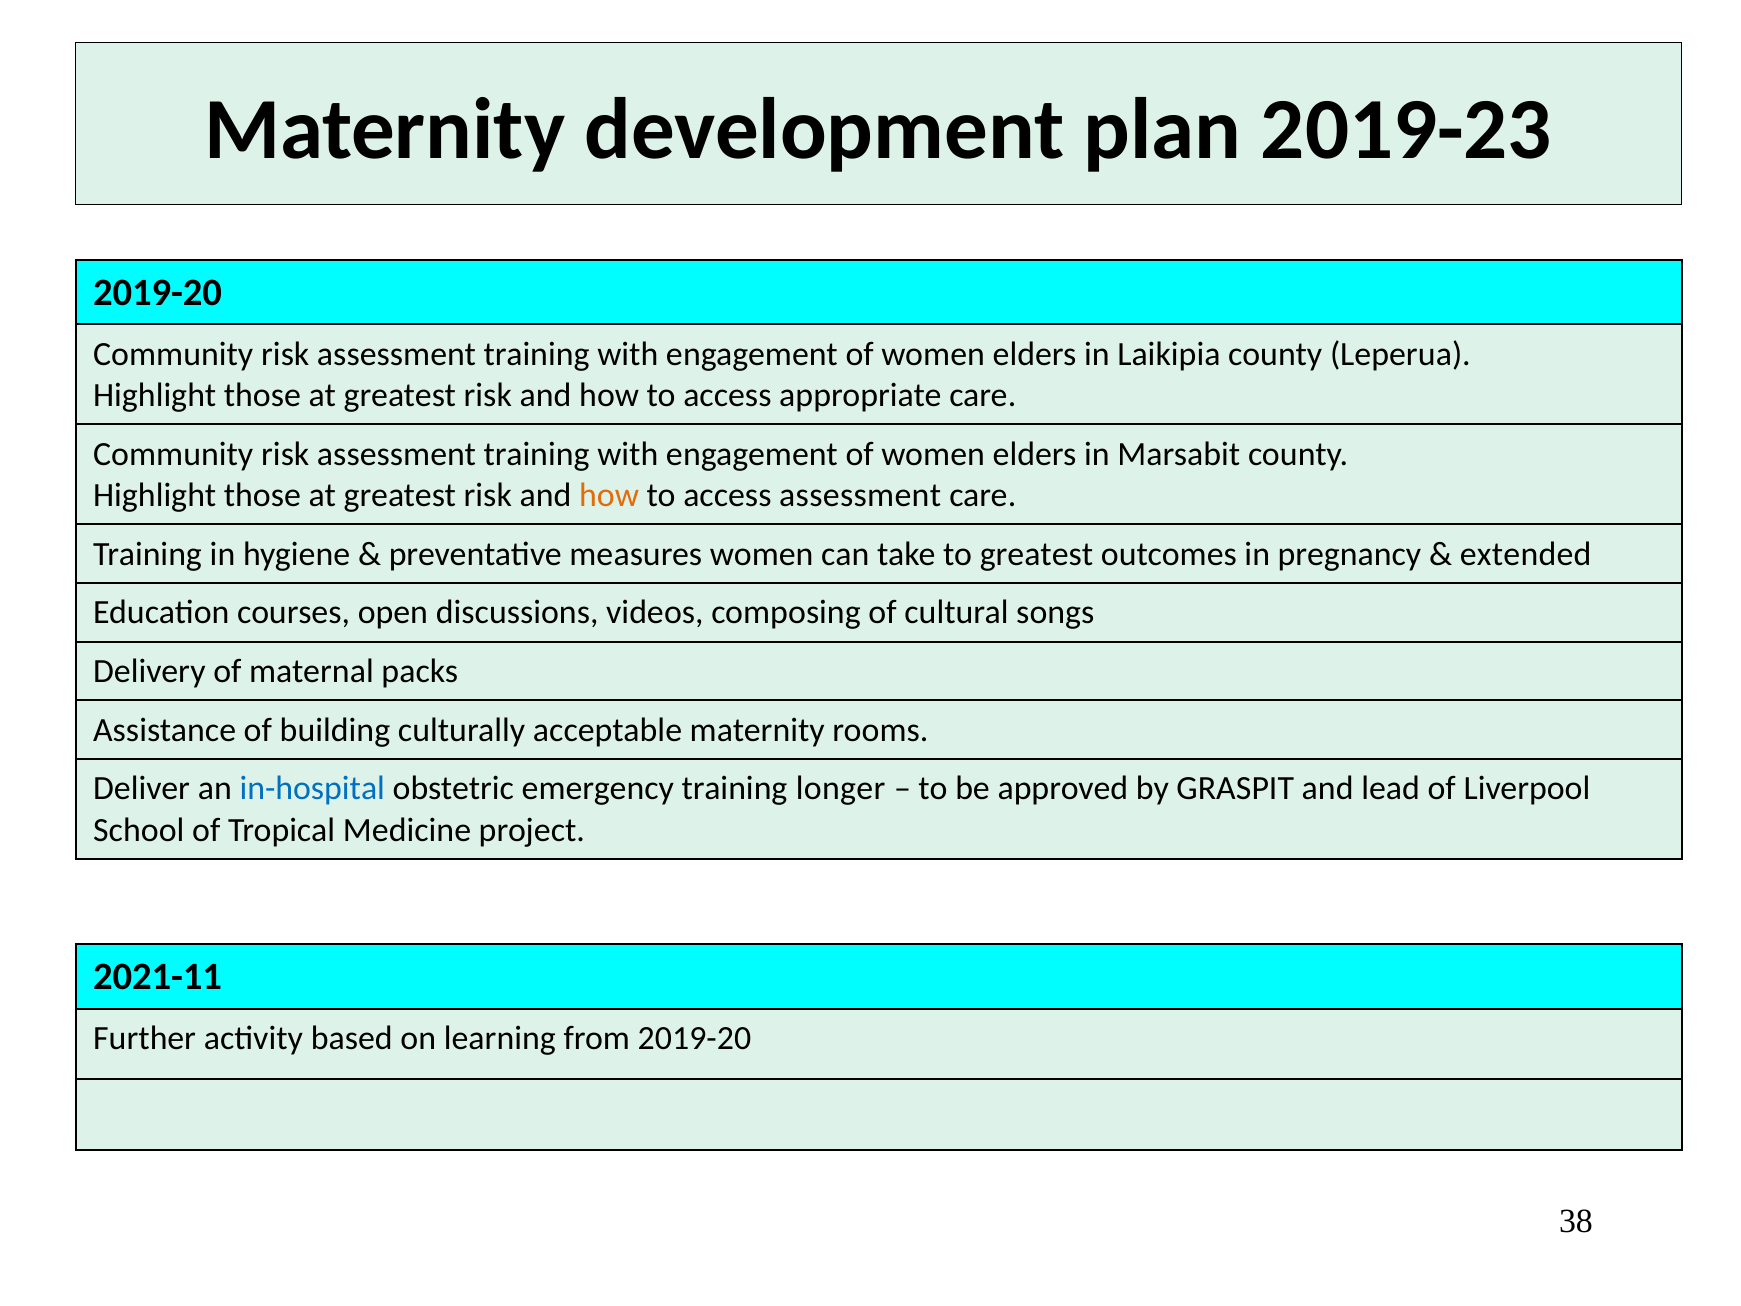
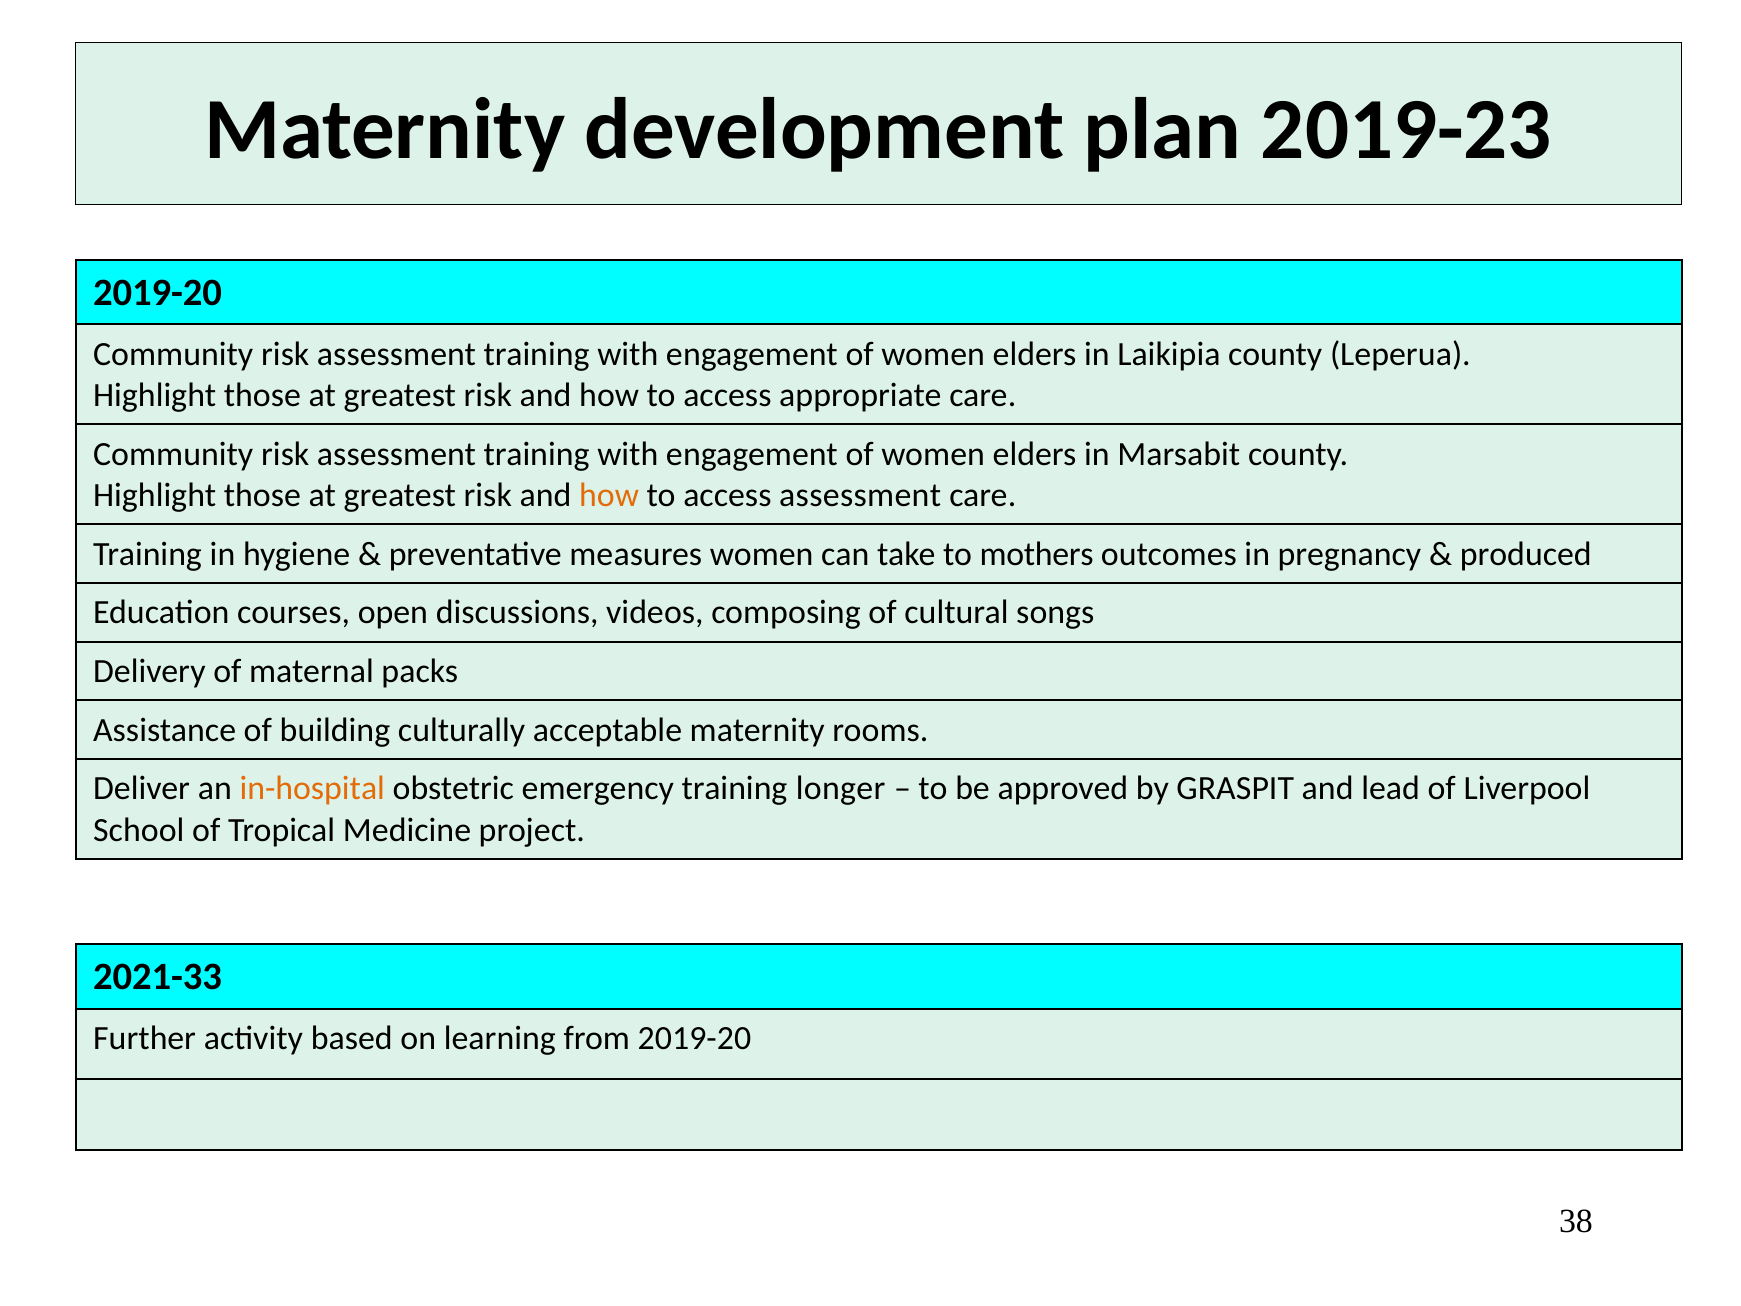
to greatest: greatest -> mothers
extended: extended -> produced
in-hospital colour: blue -> orange
2021-11: 2021-11 -> 2021-33
